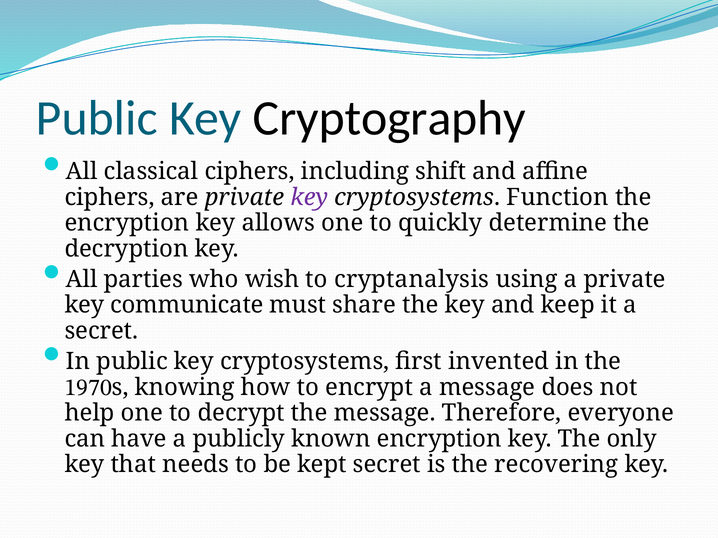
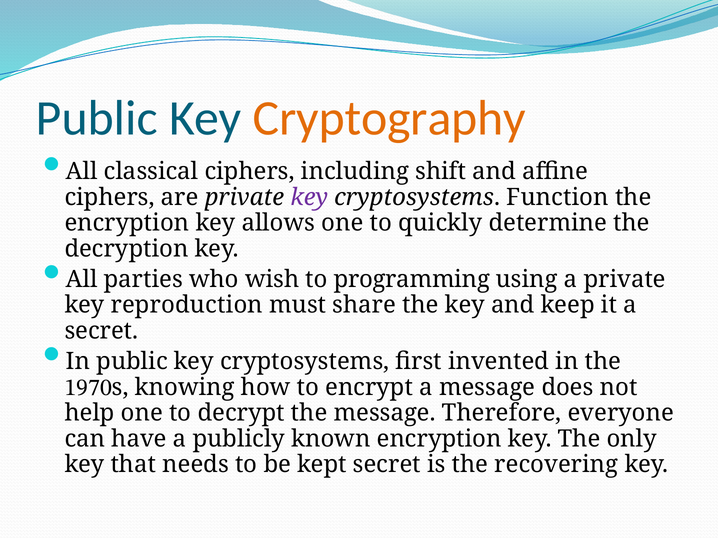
Cryptography colour: black -> orange
cryptanalysis: cryptanalysis -> programming
communicate: communicate -> reproduction
